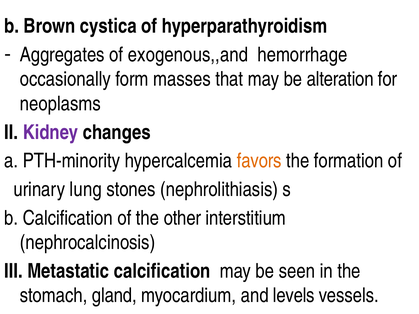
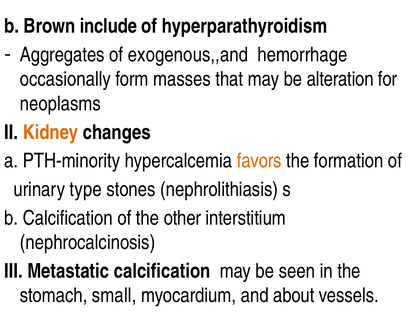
cystica: cystica -> include
Kidney colour: purple -> orange
lung: lung -> type
gland: gland -> small
levels: levels -> about
